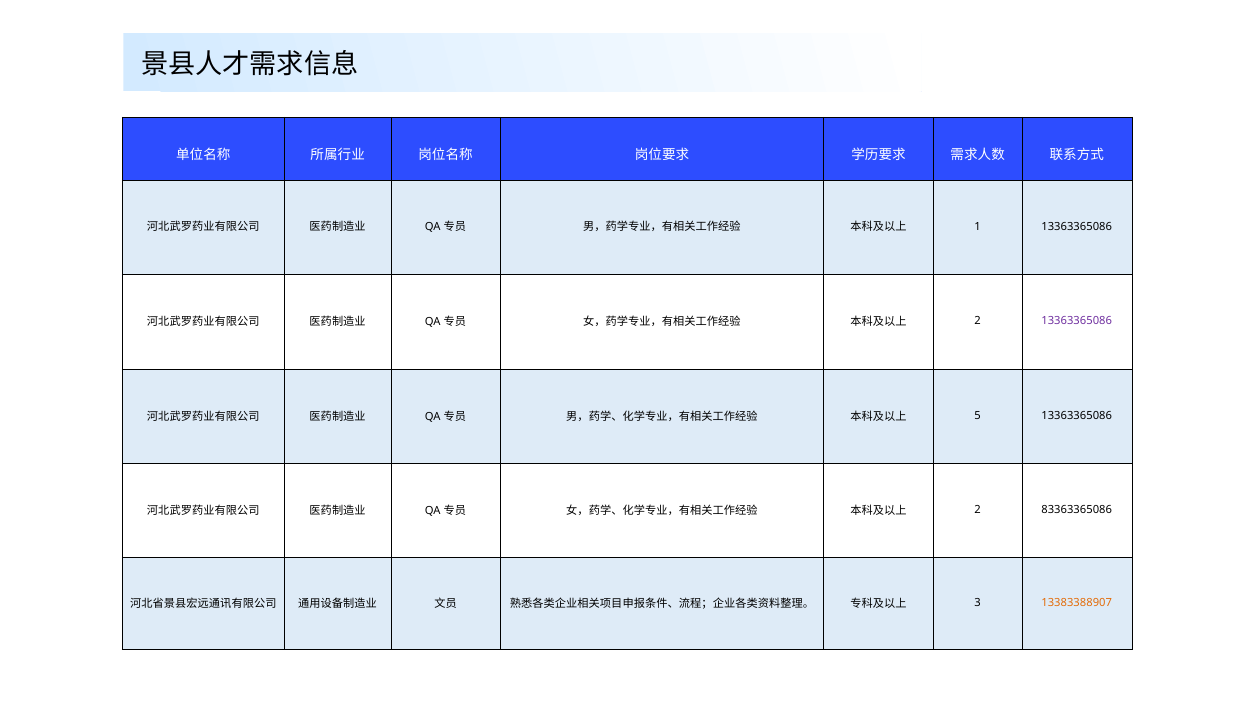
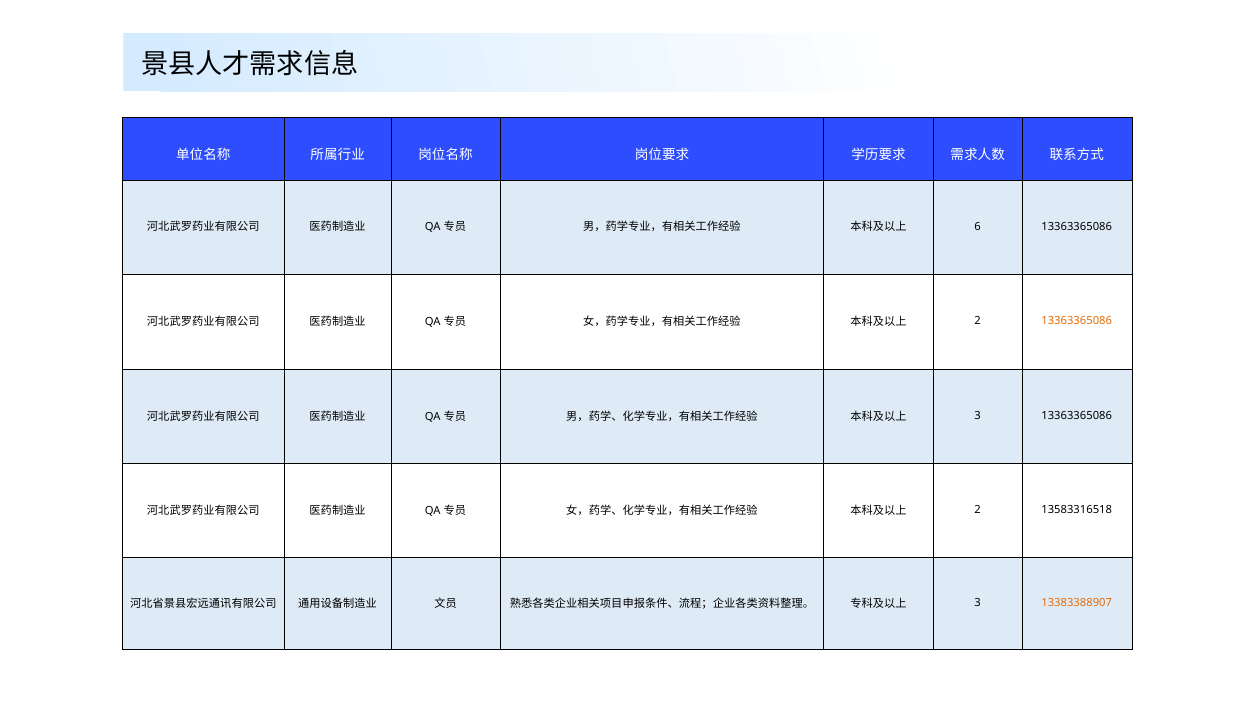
1: 1 -> 6
13363365086 at (1077, 321) colour: purple -> orange
5 at (978, 416): 5 -> 3
83363365086: 83363365086 -> 13583316518
